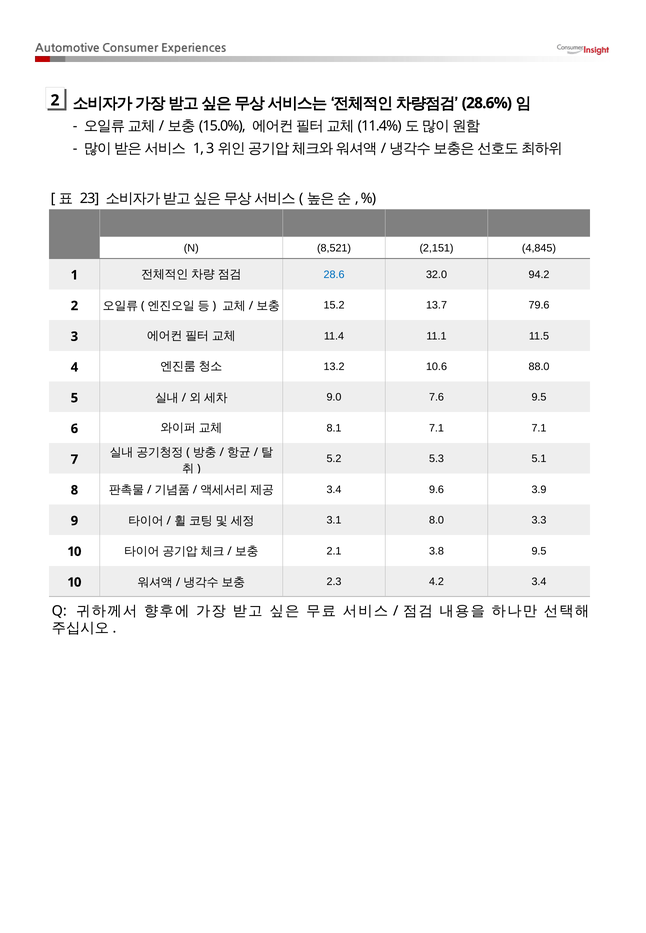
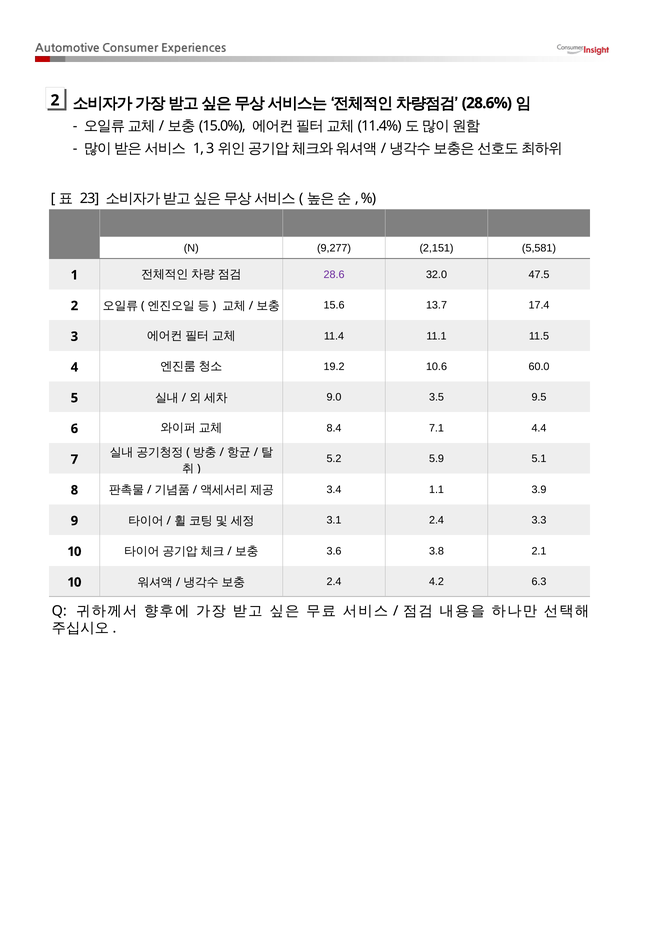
8,521: 8,521 -> 9,277
4,845: 4,845 -> 5,581
28.6 colour: blue -> purple
94.2: 94.2 -> 47.5
15.2: 15.2 -> 15.6
79.6: 79.6 -> 17.4
13.2: 13.2 -> 19.2
88.0: 88.0 -> 60.0
7.6: 7.6 -> 3.5
8.1: 8.1 -> 8.4
7.1 7.1: 7.1 -> 4.4
5.3: 5.3 -> 5.9
9.6: 9.6 -> 1.1
3.1 8.0: 8.0 -> 2.4
2.1: 2.1 -> 3.6
3.8 9.5: 9.5 -> 2.1
2.3 at (334, 582): 2.3 -> 2.4
4.2 3.4: 3.4 -> 6.3
